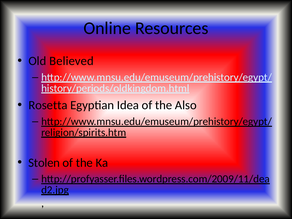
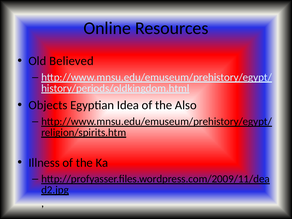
Rosetta: Rosetta -> Objects
Stolen: Stolen -> Illness
